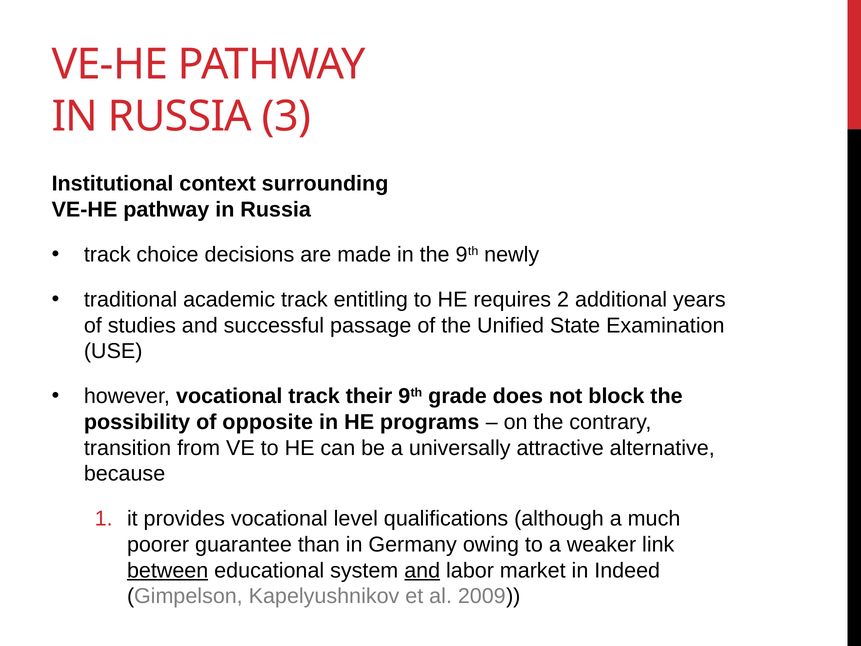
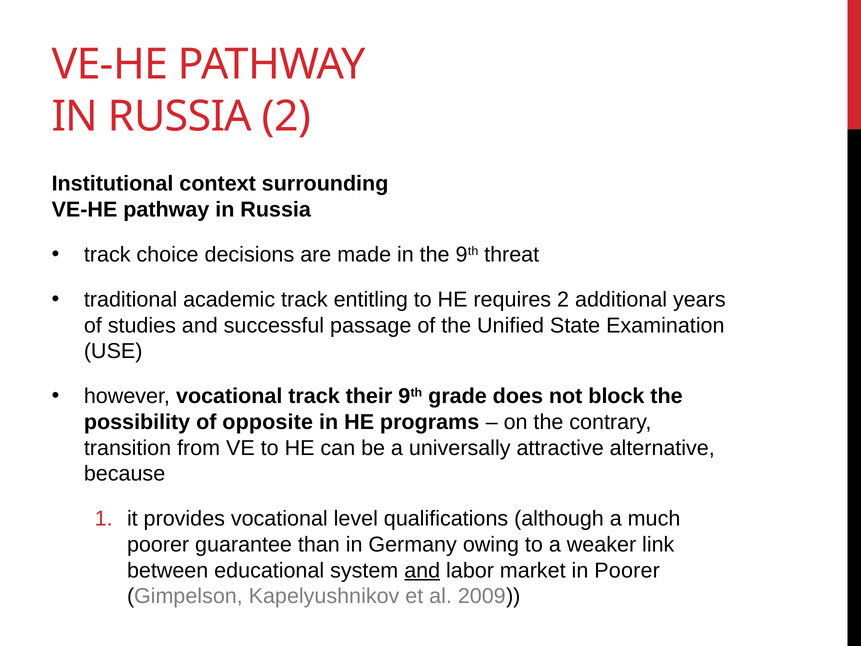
RUSSIA 3: 3 -> 2
newly: newly -> threat
between underline: present -> none
in Indeed: Indeed -> Poorer
